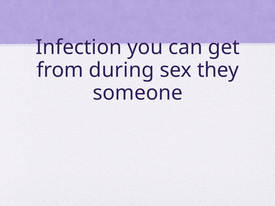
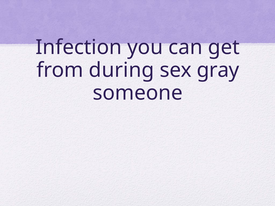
they: they -> gray
